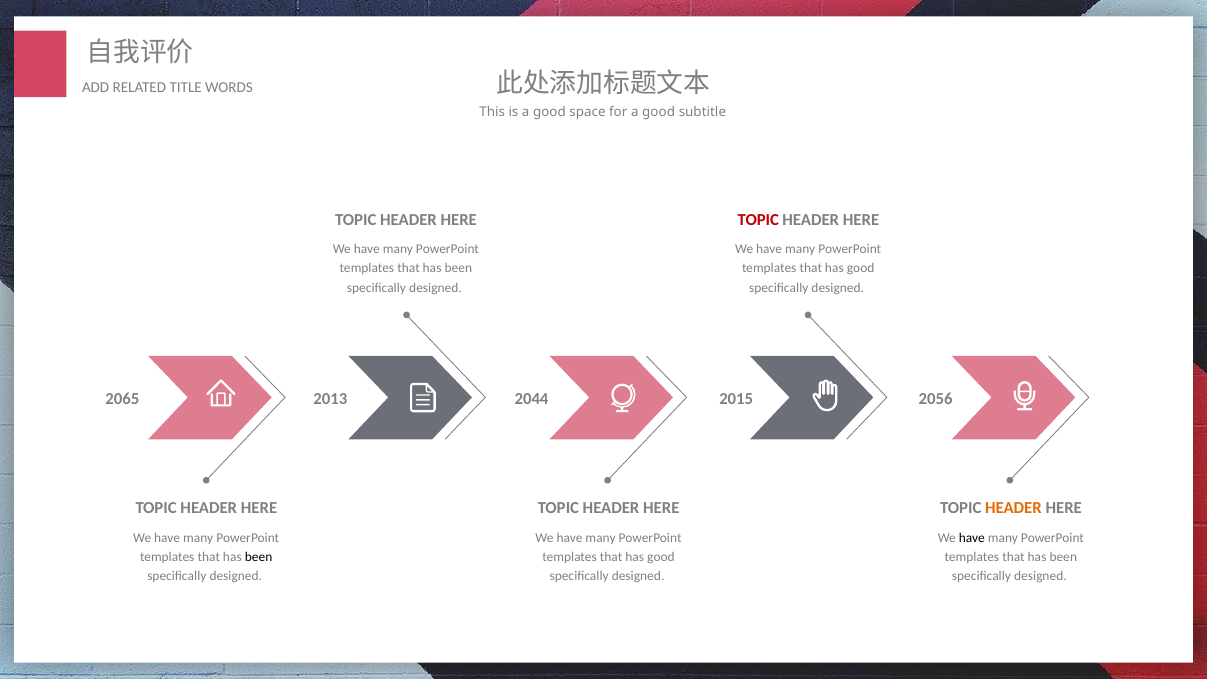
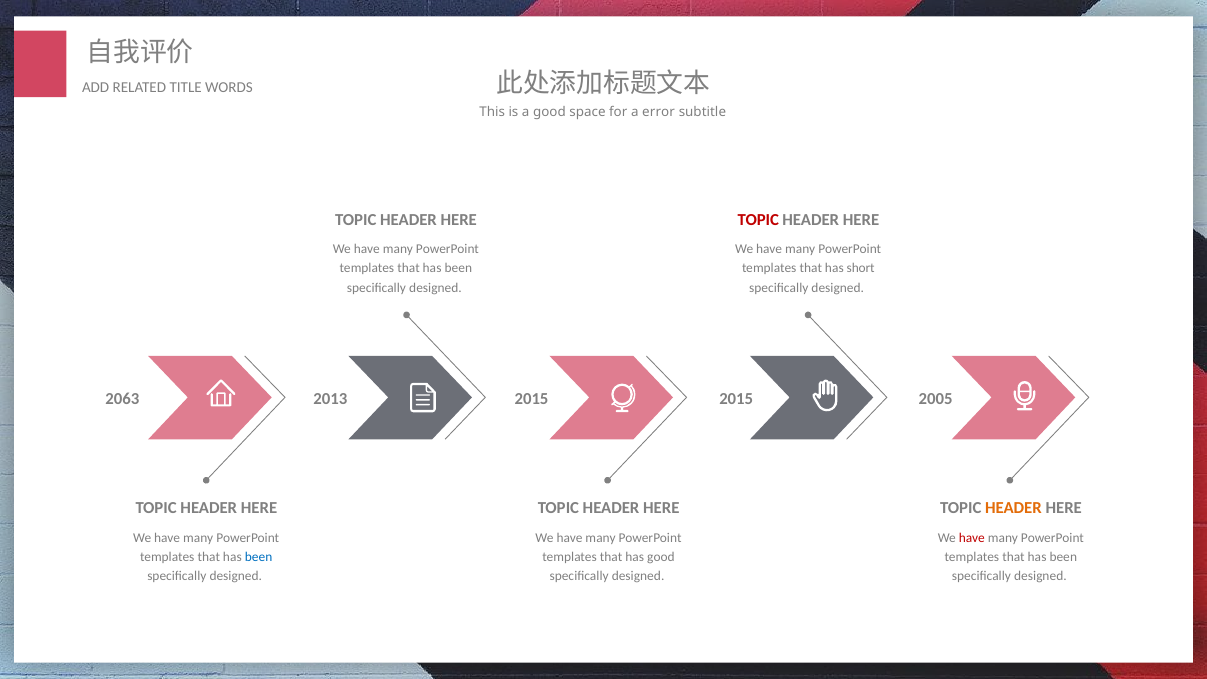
for a good: good -> error
good at (861, 268): good -> short
2065: 2065 -> 2063
2013 2044: 2044 -> 2015
2056: 2056 -> 2005
have at (972, 538) colour: black -> red
been at (259, 557) colour: black -> blue
